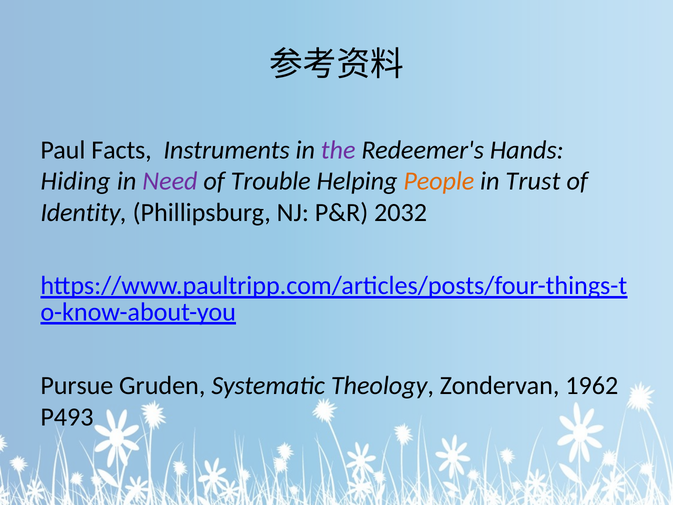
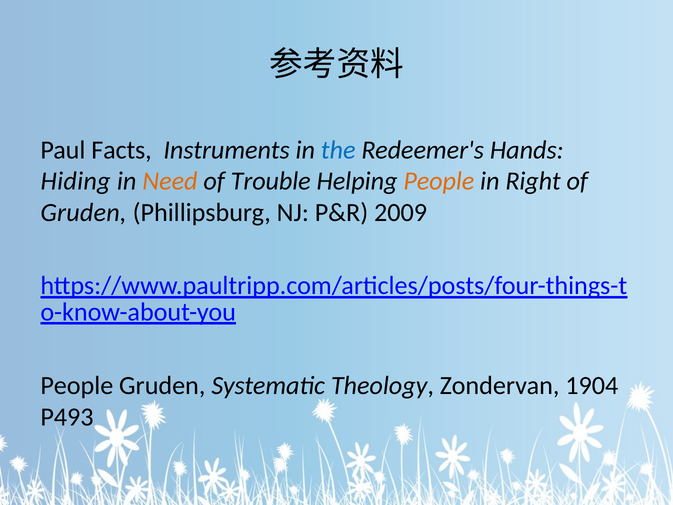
the colour: purple -> blue
Need colour: purple -> orange
Trust: Trust -> Right
Identity at (84, 213): Identity -> Gruden
2032: 2032 -> 2009
Pursue at (77, 386): Pursue -> People
1962: 1962 -> 1904
